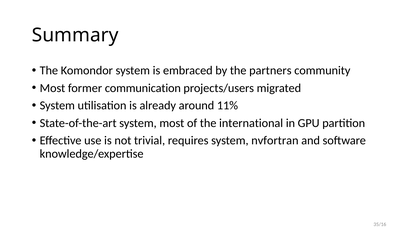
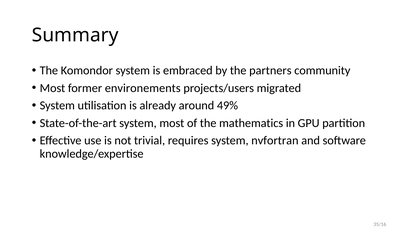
communication: communication -> environements
11%: 11% -> 49%
international: international -> mathematics
